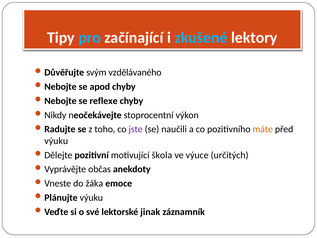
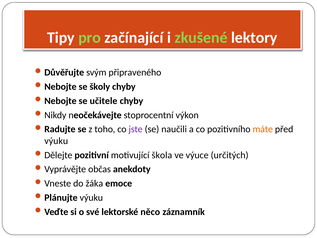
pro colour: light blue -> light green
zkušené colour: light blue -> light green
vzdělávaného: vzdělávaného -> připraveného
apod: apod -> školy
reflexe: reflexe -> učitele
jinak: jinak -> něco
